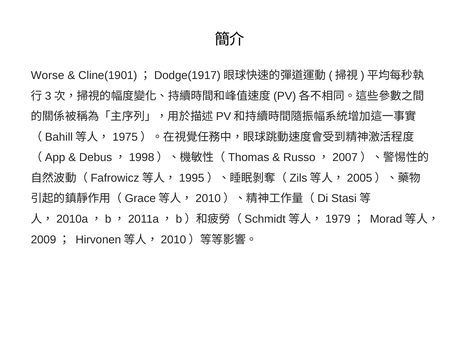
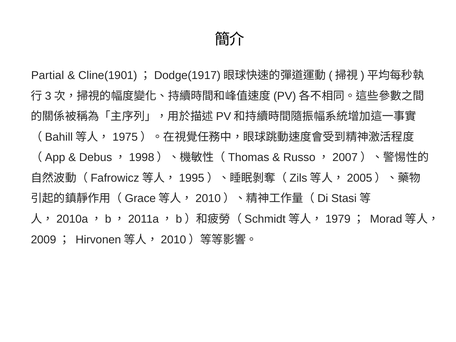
Worse: Worse -> Partial
